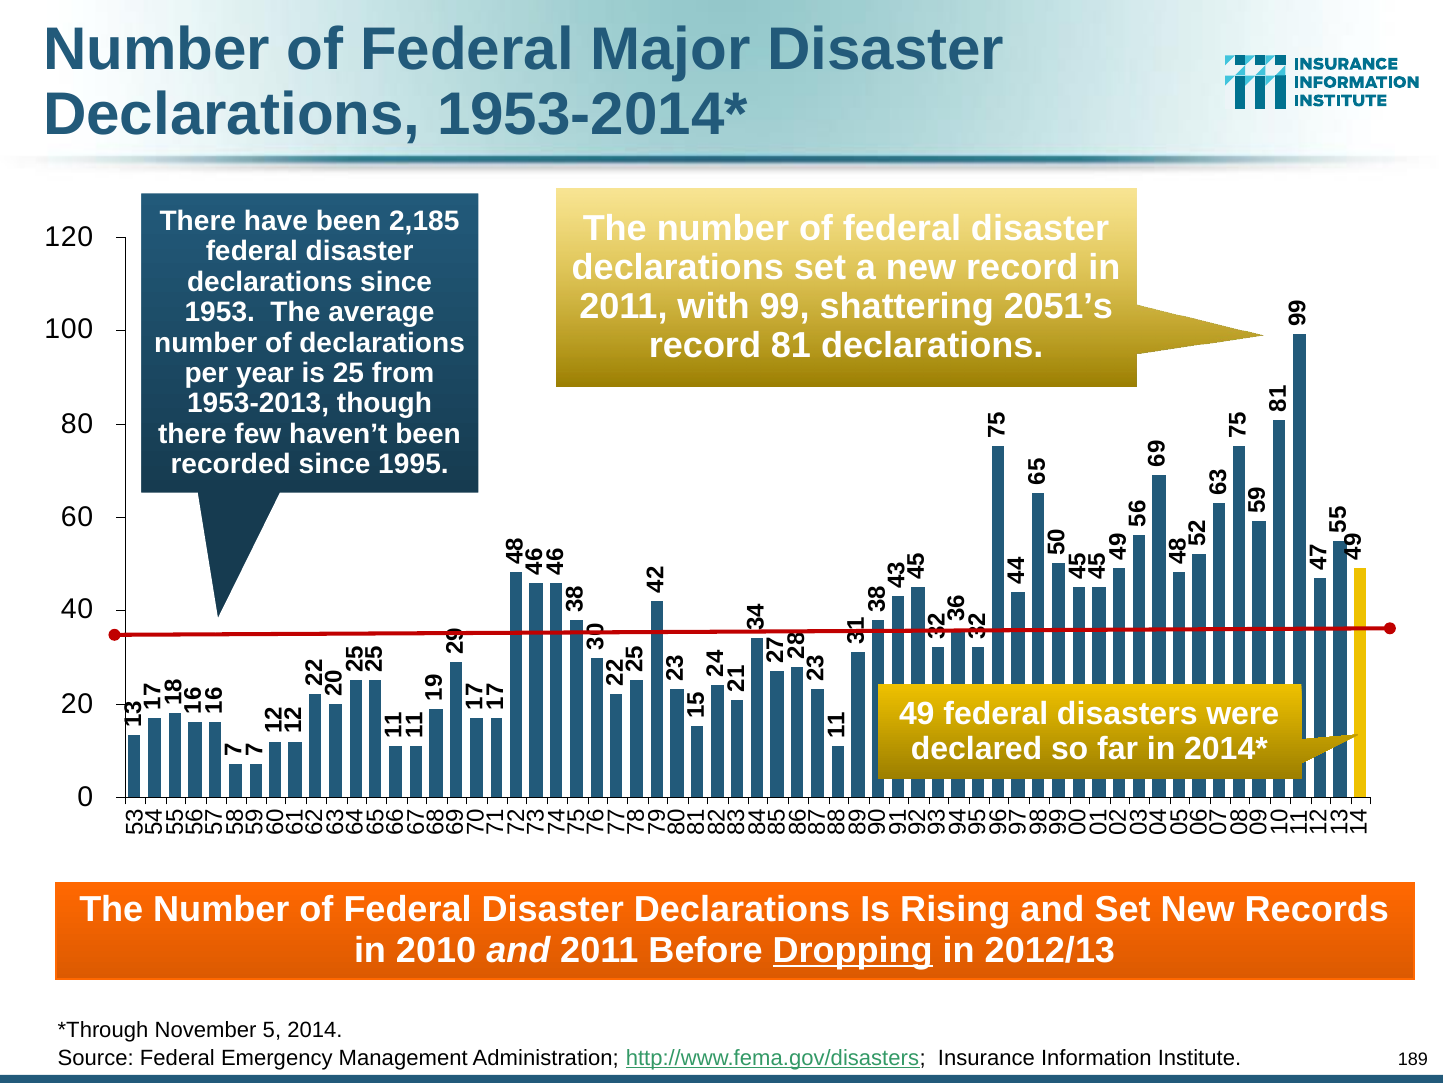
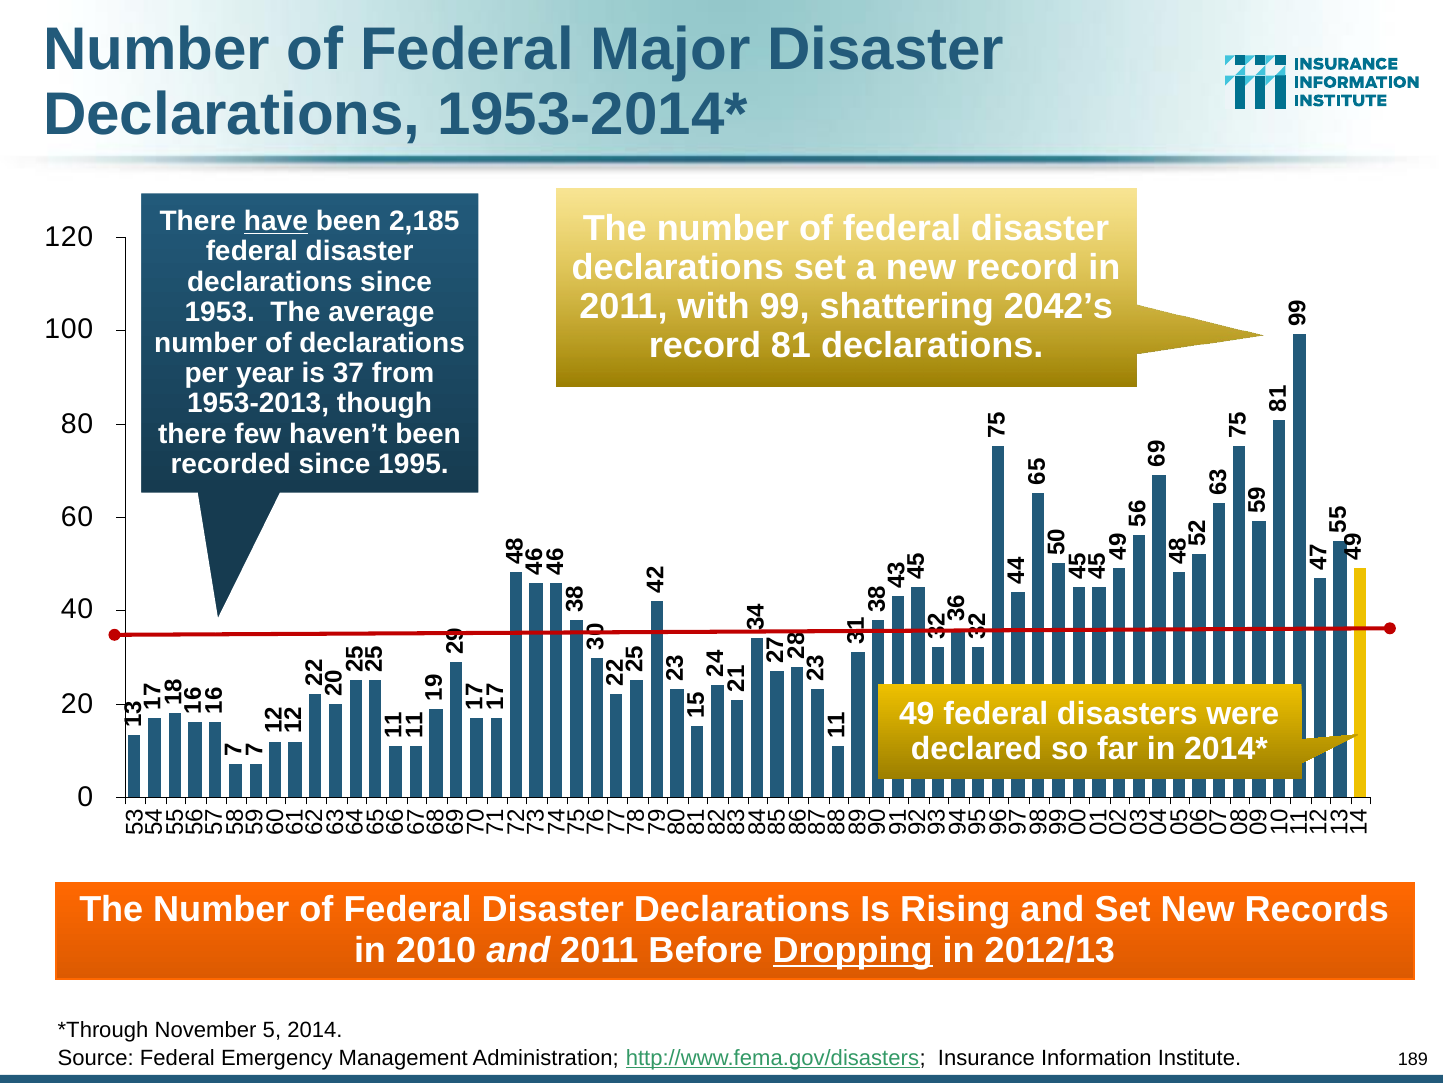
have underline: none -> present
2051’s: 2051’s -> 2042’s
25: 25 -> 37
